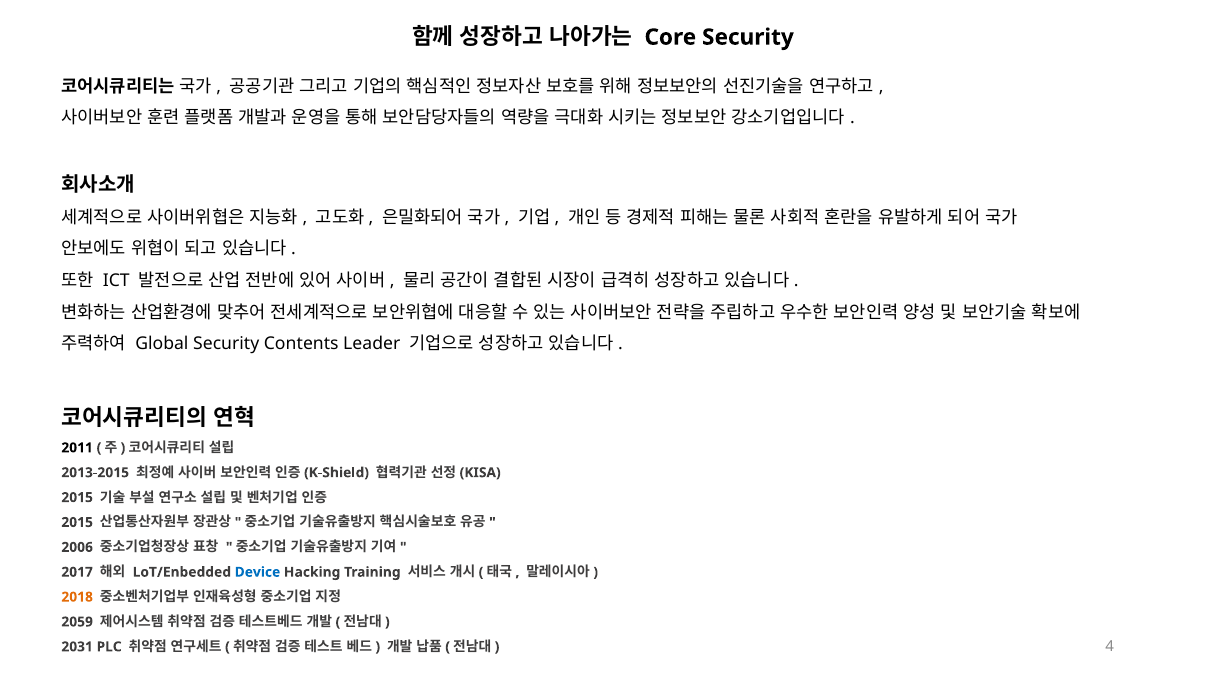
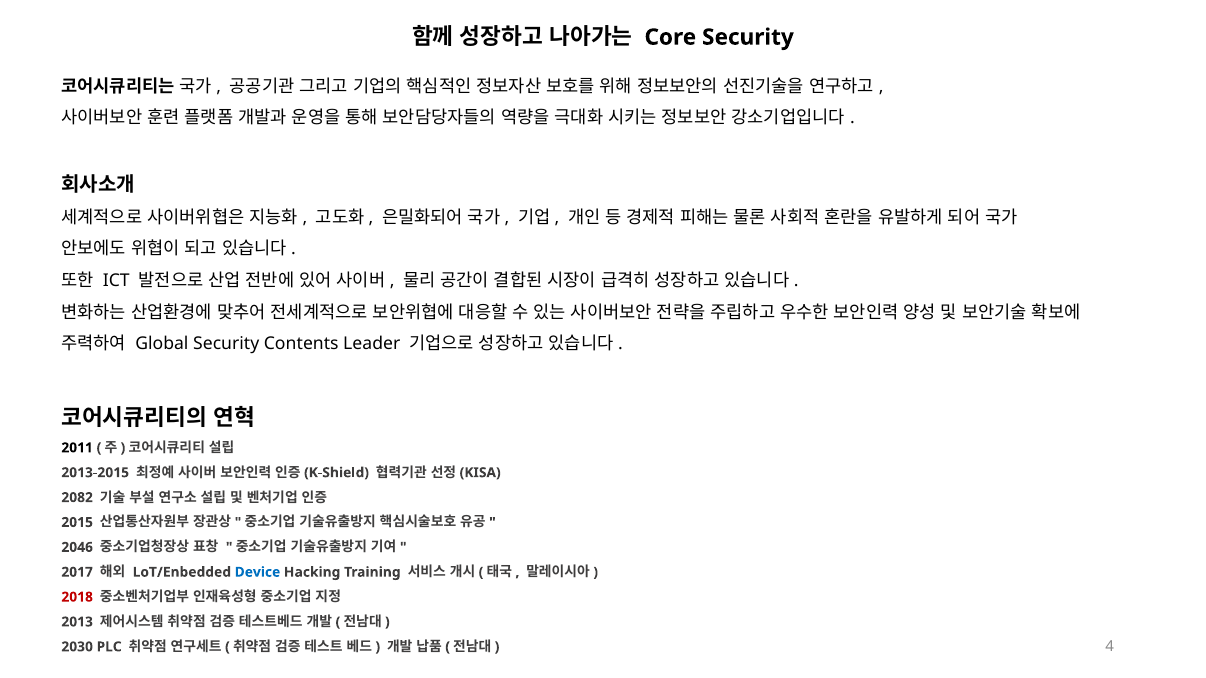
2015 at (77, 498): 2015 -> 2082
2006: 2006 -> 2046
2018 colour: orange -> red
2059: 2059 -> 2013
2031: 2031 -> 2030
